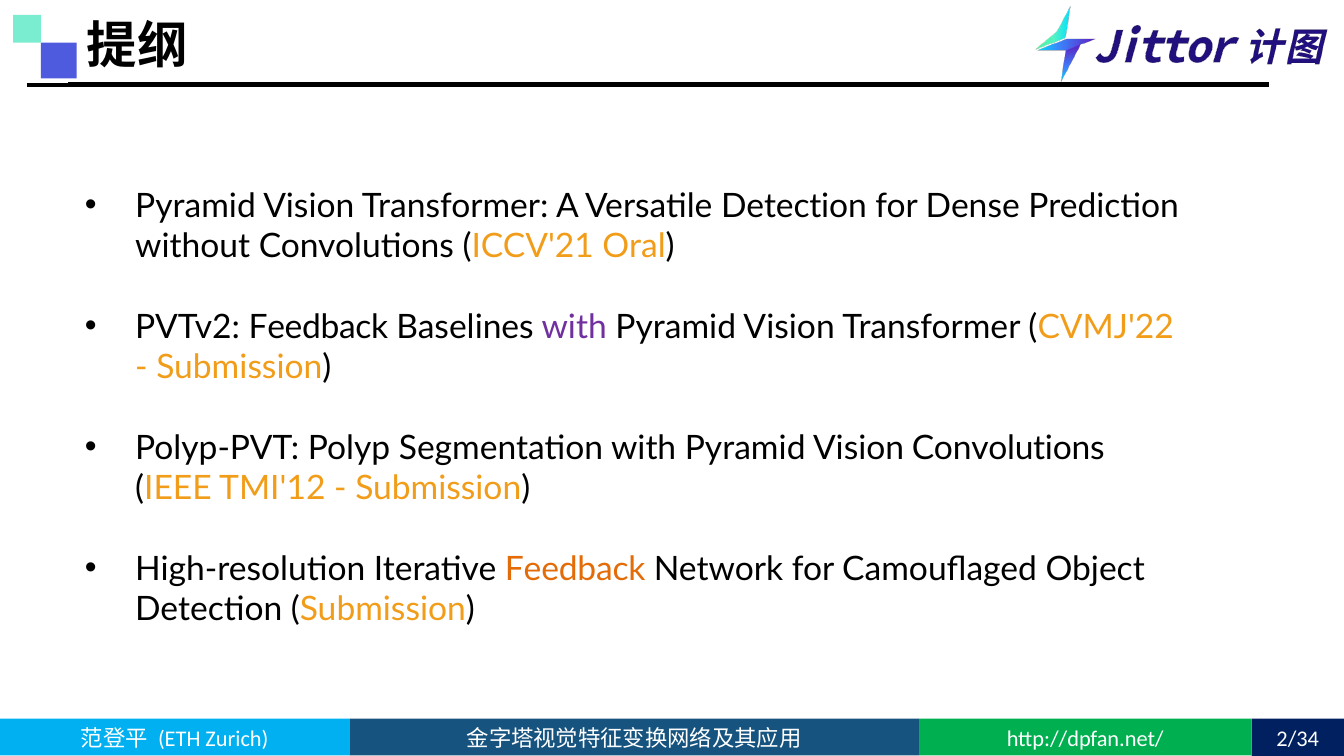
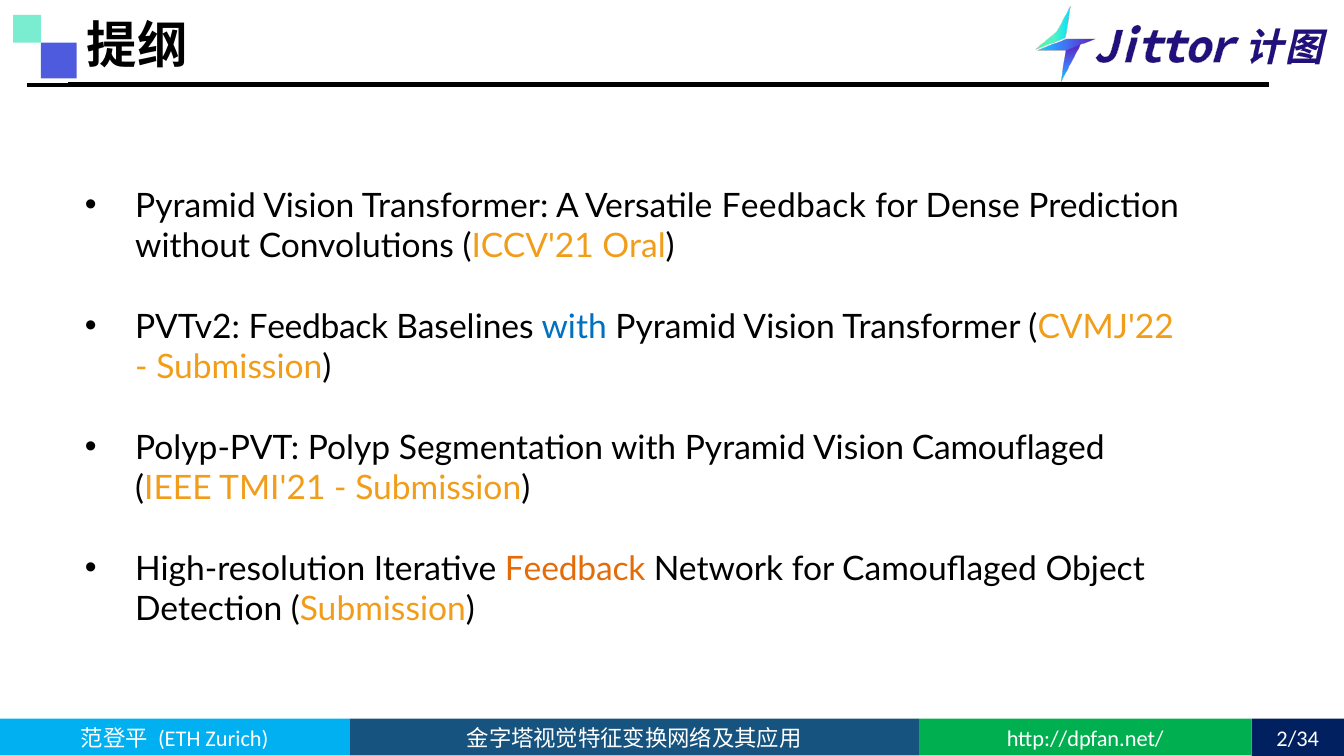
Versatile Detection: Detection -> Feedback
with at (574, 327) colour: purple -> blue
Vision Convolutions: Convolutions -> Camouflaged
TMI'12: TMI'12 -> TMI'21
